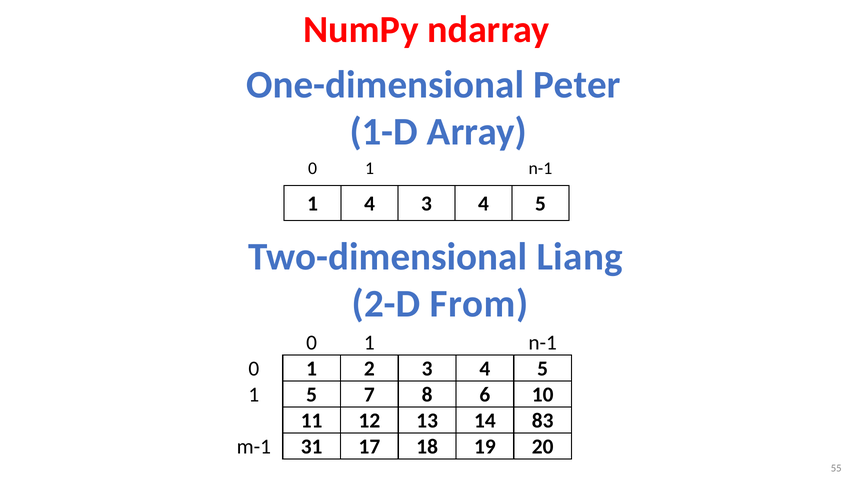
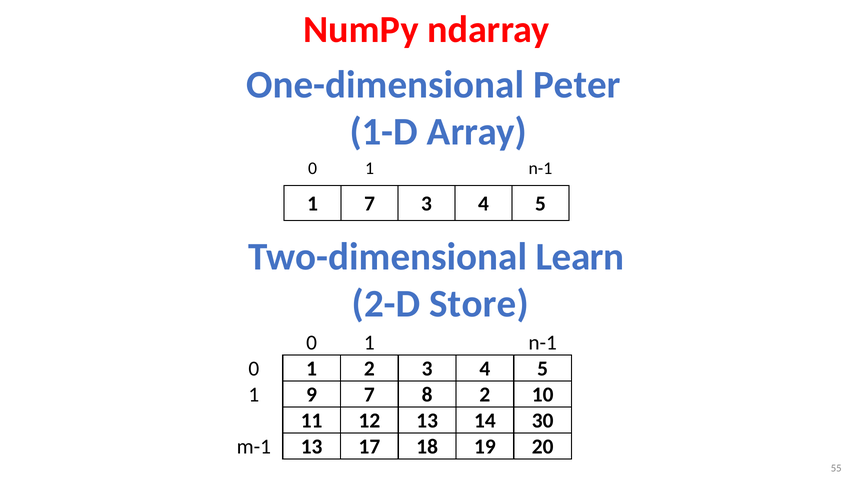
1 4: 4 -> 7
Liang: Liang -> Learn
From: From -> Store
1 5: 5 -> 9
8 6: 6 -> 2
83: 83 -> 30
m-1 31: 31 -> 13
